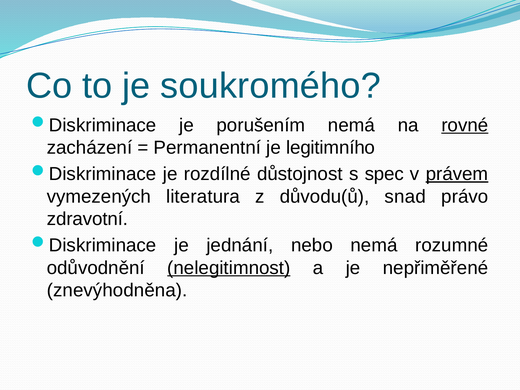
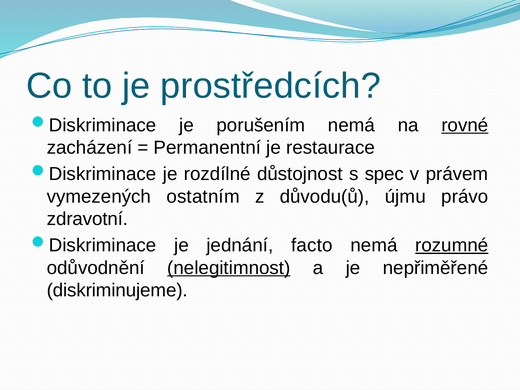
soukromého: soukromého -> prostředcích
legitimního: legitimního -> restaurace
právem underline: present -> none
literatura: literatura -> ostatním
snad: snad -> újmu
nebo: nebo -> facto
rozumné underline: none -> present
znevýhodněna: znevýhodněna -> diskriminujeme
